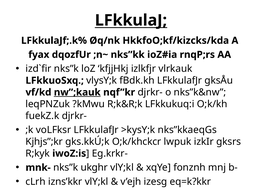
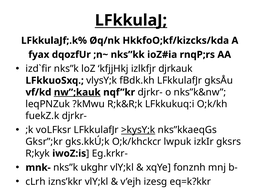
vlrkauk: vlrkauk -> djrkauk
>kysY;k underline: none -> present
Kjhjs”;kr: Kjhjs”;kr -> Gksr”;kr
